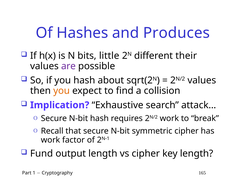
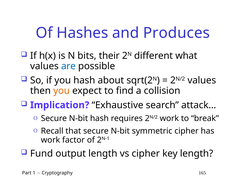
little: little -> their
their: their -> what
are colour: purple -> blue
